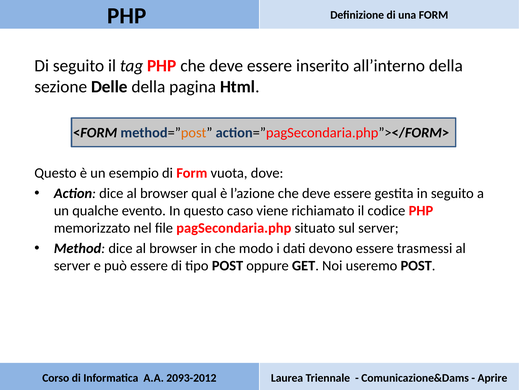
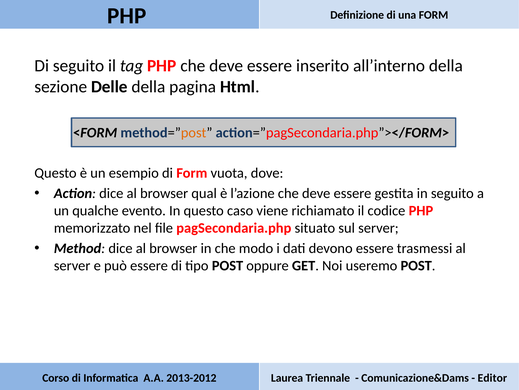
2093-2012: 2093-2012 -> 2013-2012
Aprire: Aprire -> Editor
